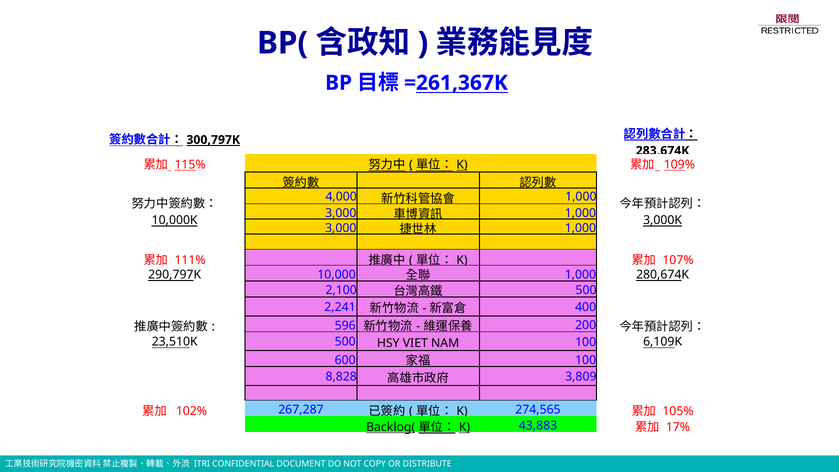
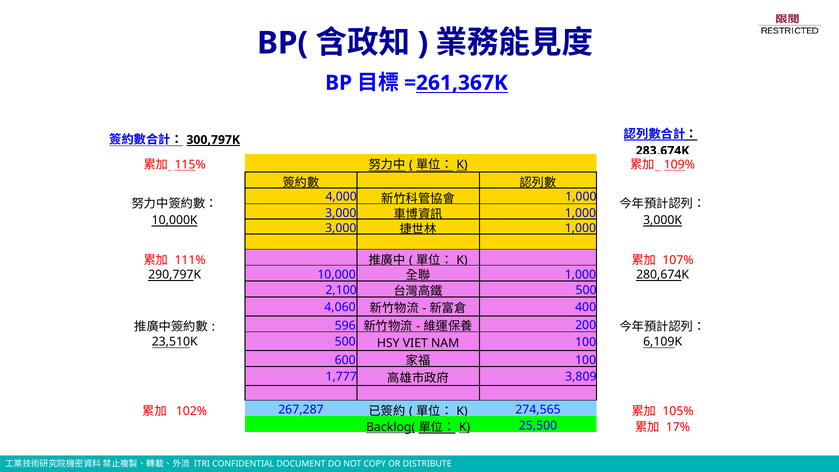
2,241: 2,241 -> 4,060
8,828: 8,828 -> 1,777
43,883: 43,883 -> 25,500
